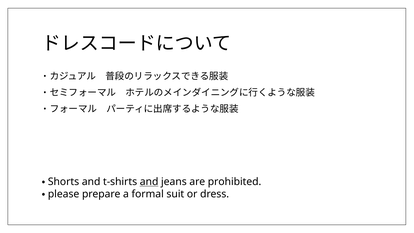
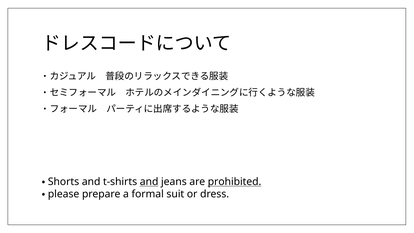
prohibited underline: none -> present
